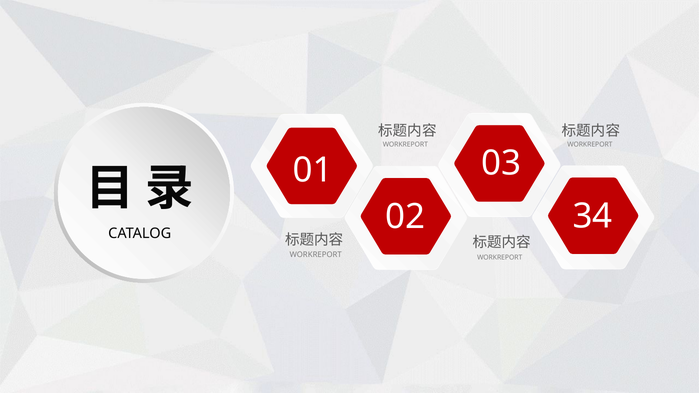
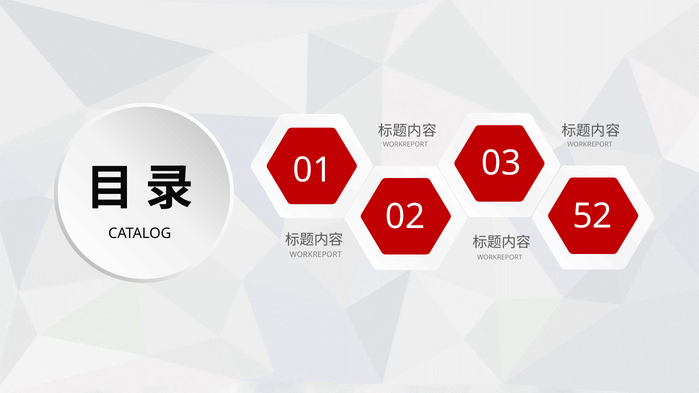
34: 34 -> 52
